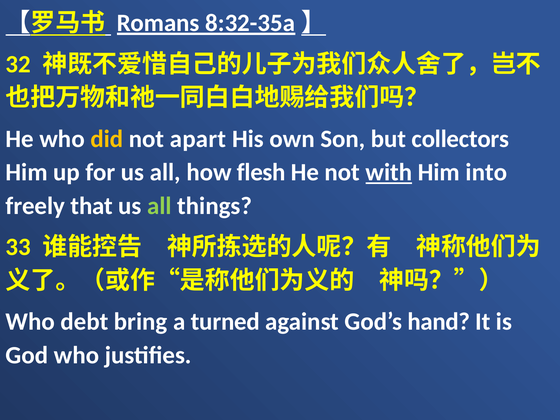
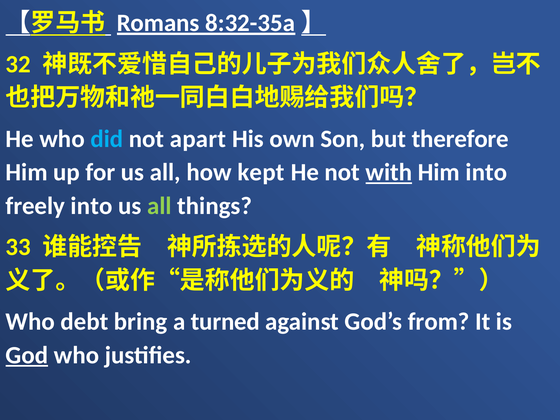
did colour: yellow -> light blue
collectors: collectors -> therefore
flesh: flesh -> kept
freely that: that -> into
hand: hand -> from
God underline: none -> present
